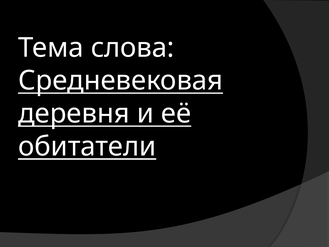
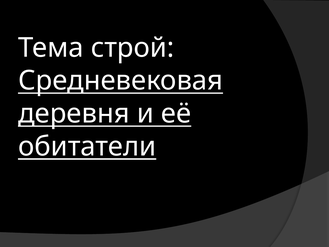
слова: слова -> строй
